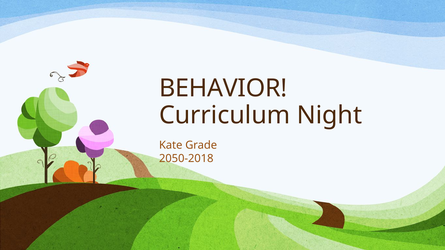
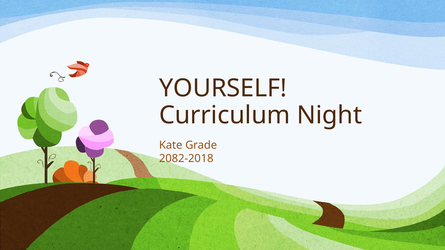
BEHAVIOR: BEHAVIOR -> YOURSELF
2050-2018: 2050-2018 -> 2082-2018
